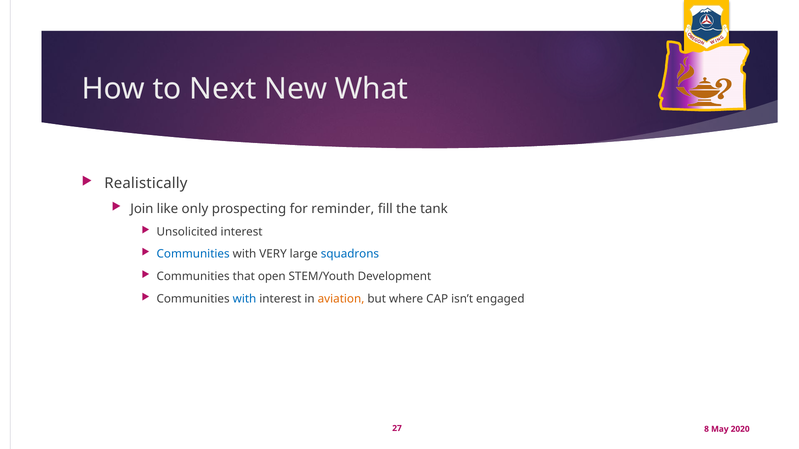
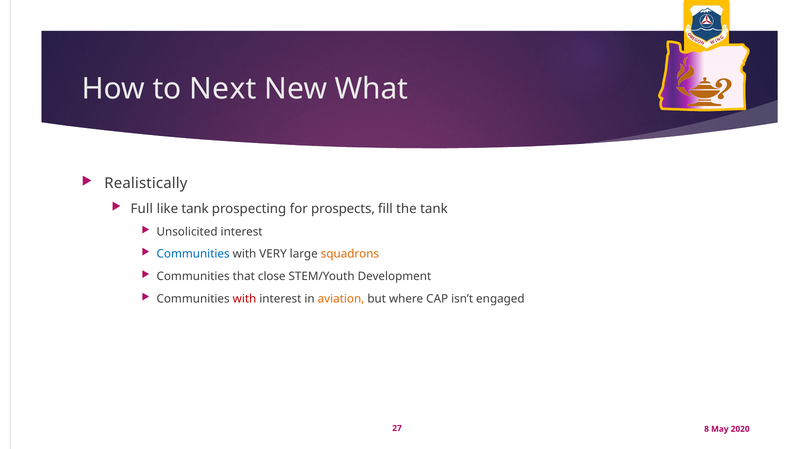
Join: Join -> Full
like only: only -> tank
reminder: reminder -> prospects
squadrons colour: blue -> orange
open: open -> close
with at (245, 299) colour: blue -> red
